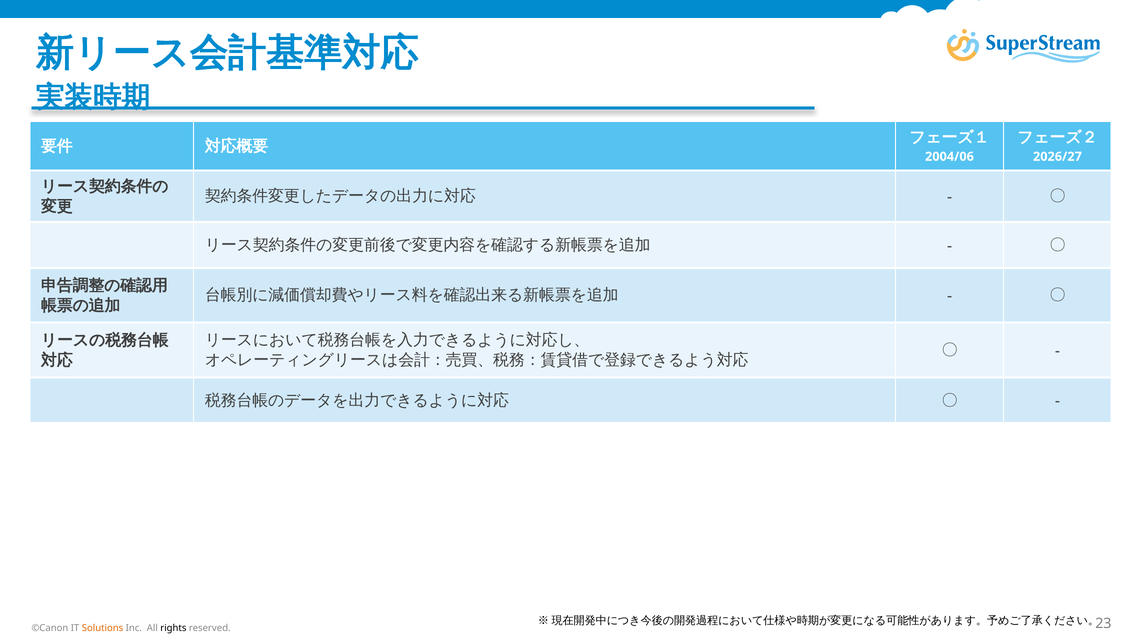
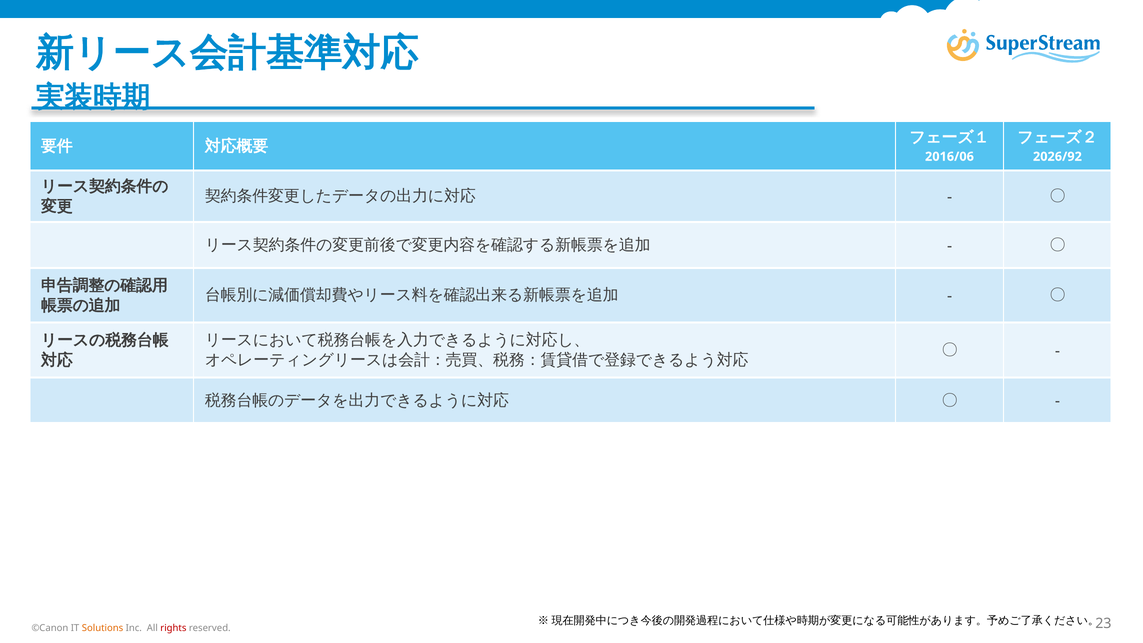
2004/06: 2004/06 -> 2016/06
2026/27: 2026/27 -> 2026/92
rights colour: black -> red
